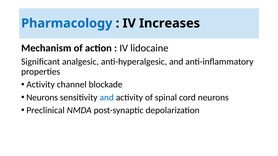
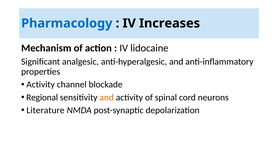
Neurons at (42, 98): Neurons -> Regional
and at (107, 98) colour: blue -> orange
Preclinical: Preclinical -> Literature
